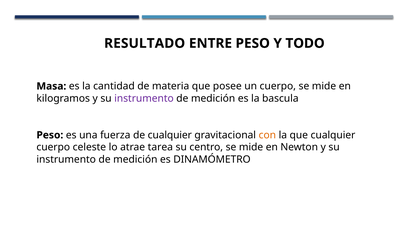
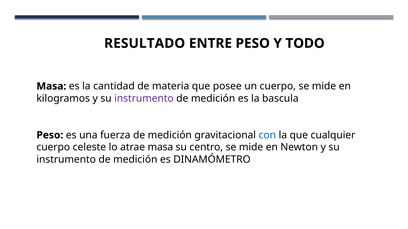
fuerza de cualquier: cualquier -> medición
con colour: orange -> blue
atrae tarea: tarea -> masa
